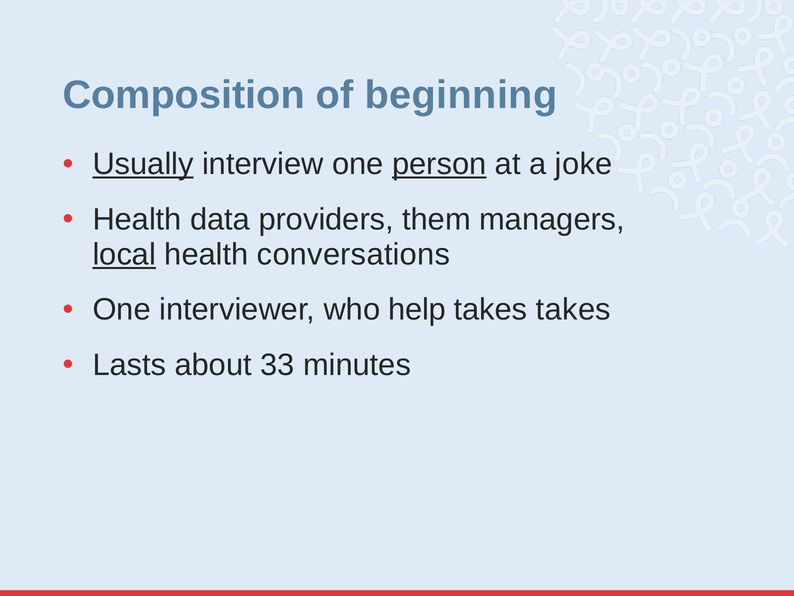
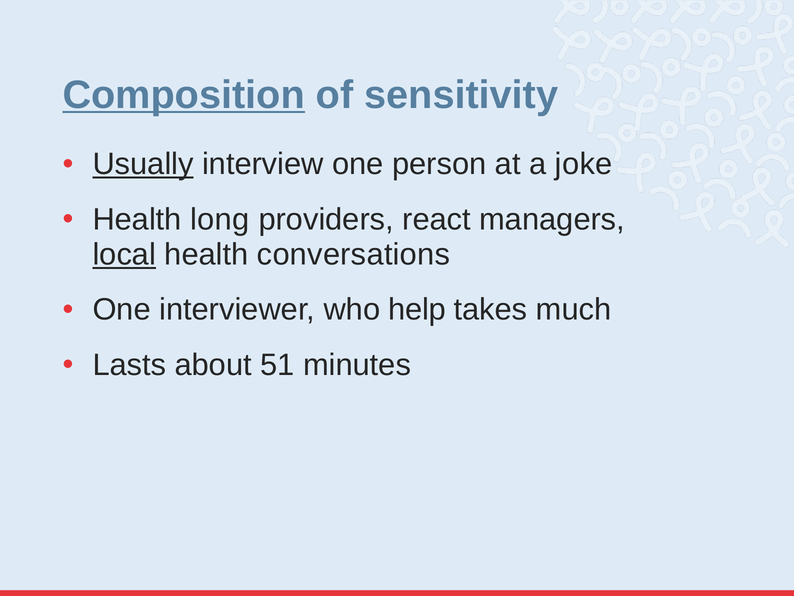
Composition underline: none -> present
beginning: beginning -> sensitivity
person underline: present -> none
data: data -> long
them: them -> react
takes takes: takes -> much
33: 33 -> 51
